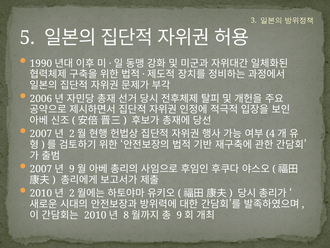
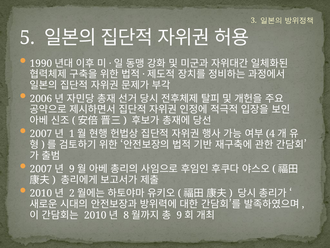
2 at (72, 134): 2 -> 1
